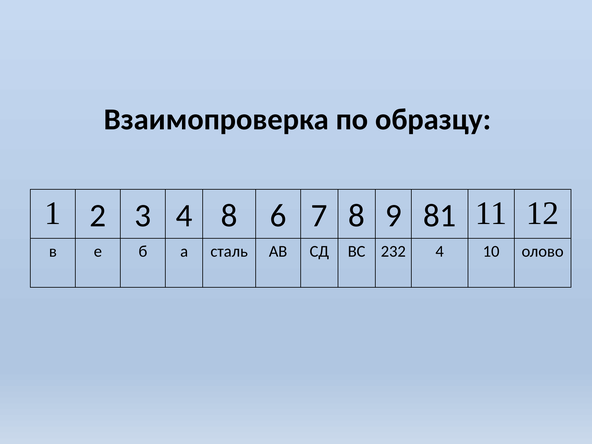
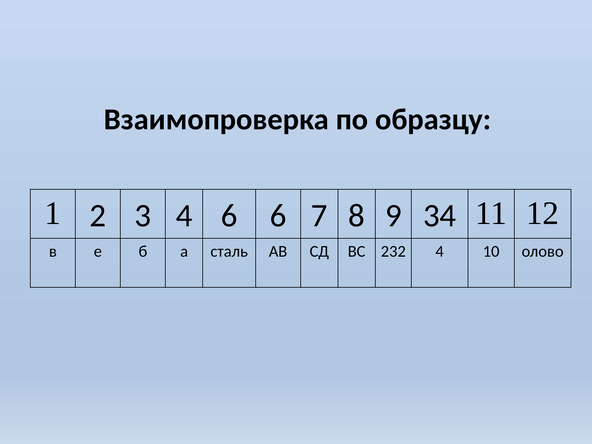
4 8: 8 -> 6
81: 81 -> 34
